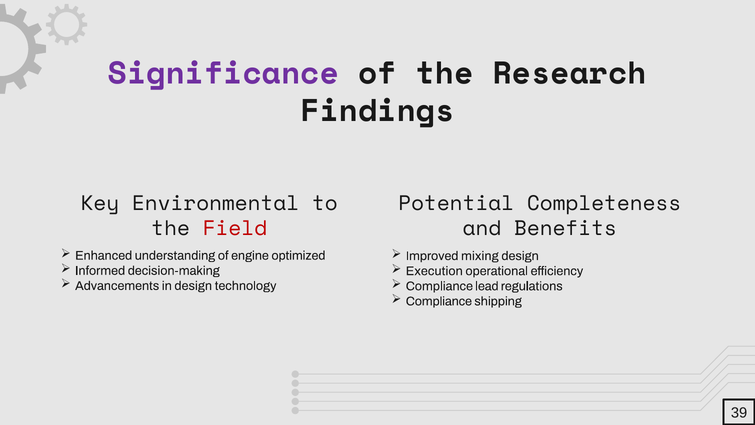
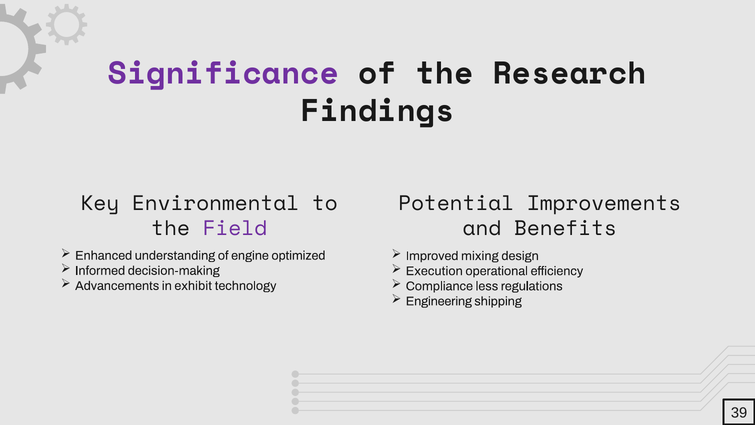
Completeness: Completeness -> Improvements
Field colour: red -> purple
in design: design -> exhibit
lead: lead -> less
Compliance at (439, 301): Compliance -> Engineering
